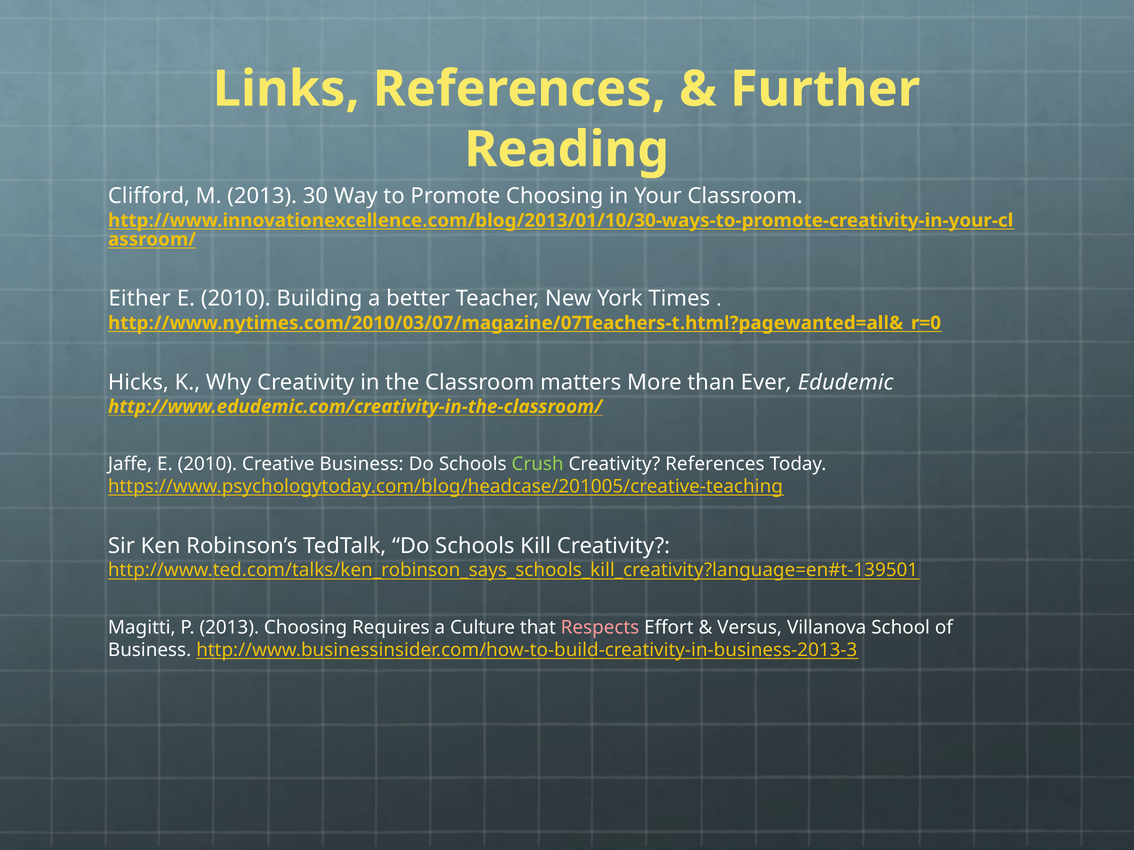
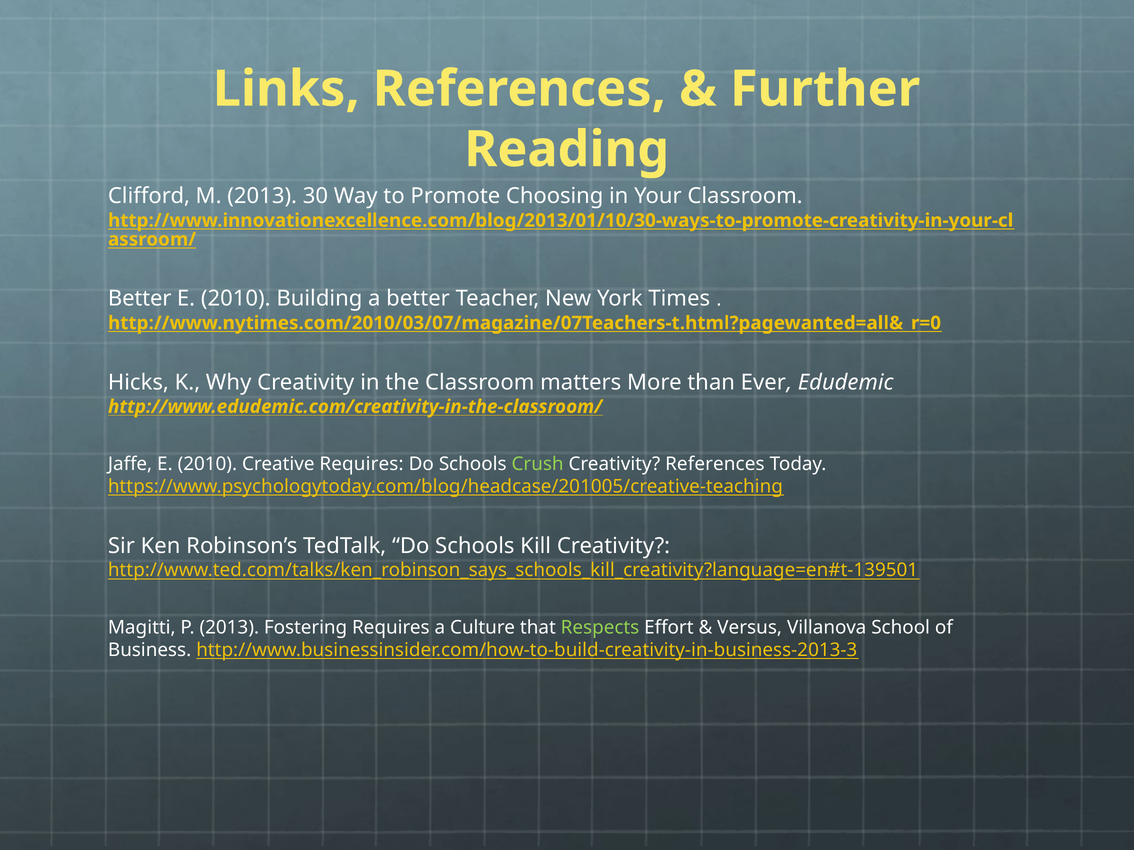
Either at (140, 299): Either -> Better
Creative Business: Business -> Requires
2013 Choosing: Choosing -> Fostering
Respects colour: pink -> light green
